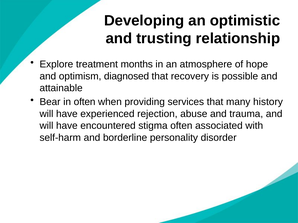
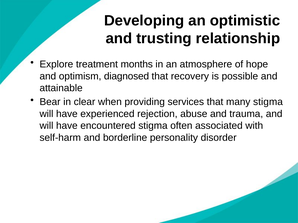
in often: often -> clear
many history: history -> stigma
